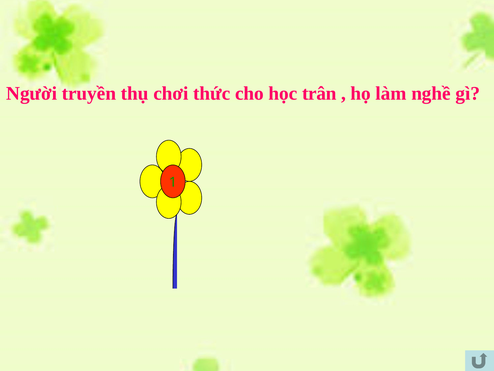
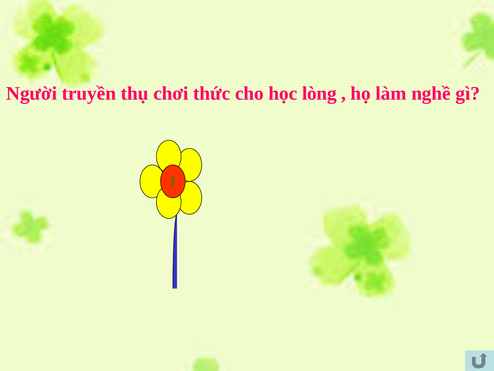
trân: trân -> lòng
